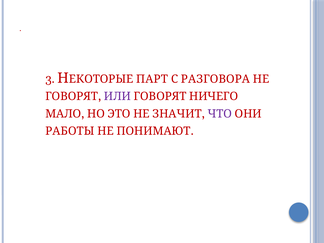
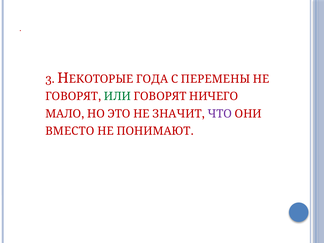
ПАРТ: ПАРТ -> ГОДА
РАЗГОВОРА: РАЗГОВОРА -> ПЕРЕМЕНЫ
ИЛИ colour: purple -> green
РАБОТЫ: РАБОТЫ -> ВМЕСТО
